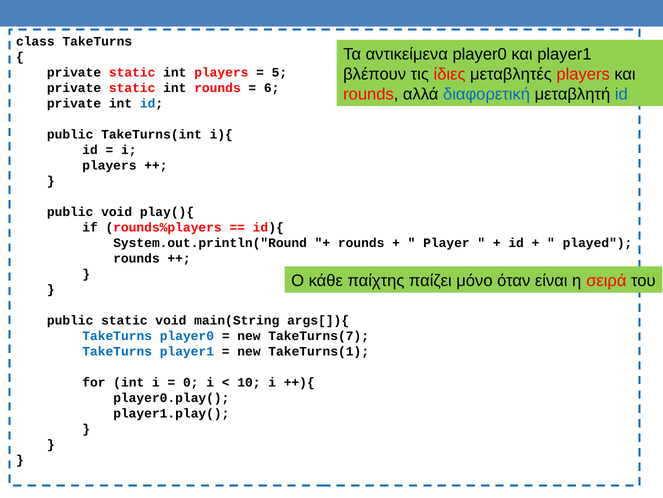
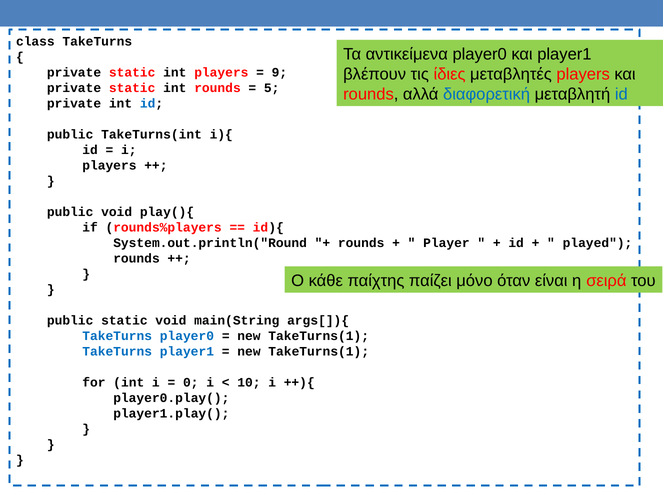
5: 5 -> 9
6: 6 -> 5
TakeTurns(7 at (319, 335): TakeTurns(7 -> TakeTurns(1
